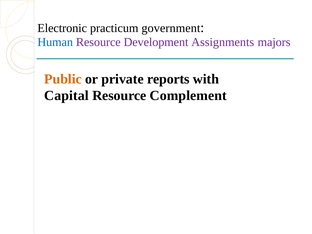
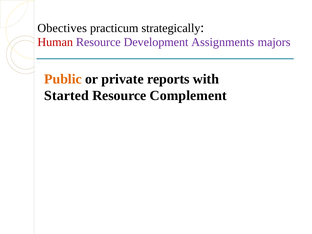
Electronic: Electronic -> Obectives
government: government -> strategically
Human colour: blue -> red
Capital: Capital -> Started
